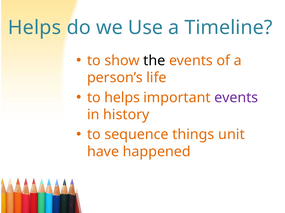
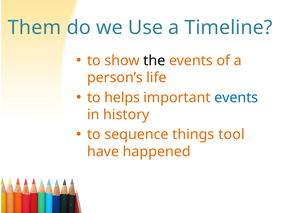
Helps at (35, 28): Helps -> Them
events at (236, 98) colour: purple -> blue
unit: unit -> tool
